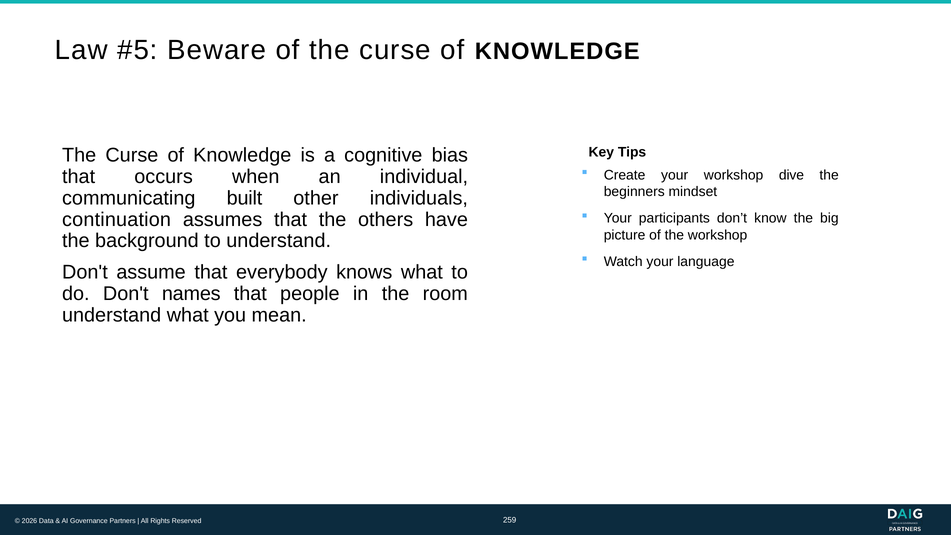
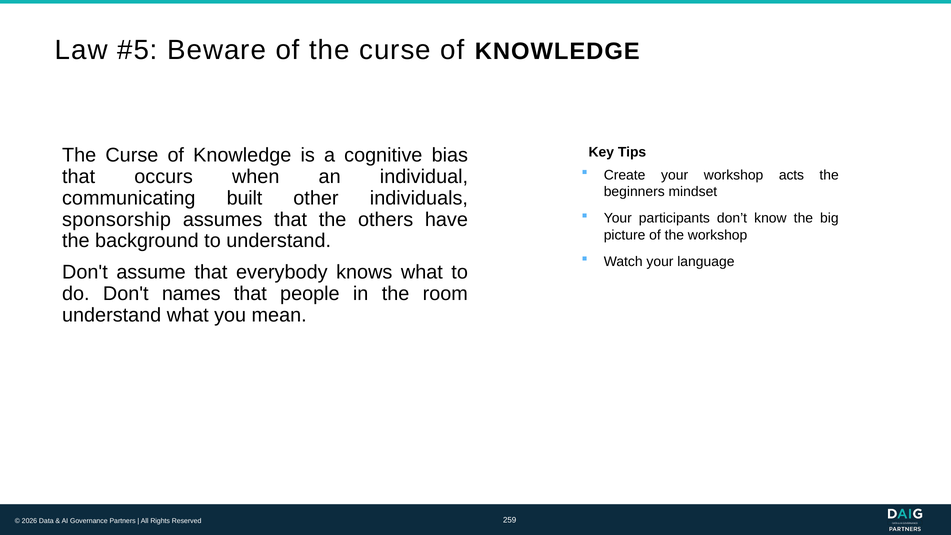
dive: dive -> acts
continuation: continuation -> sponsorship
